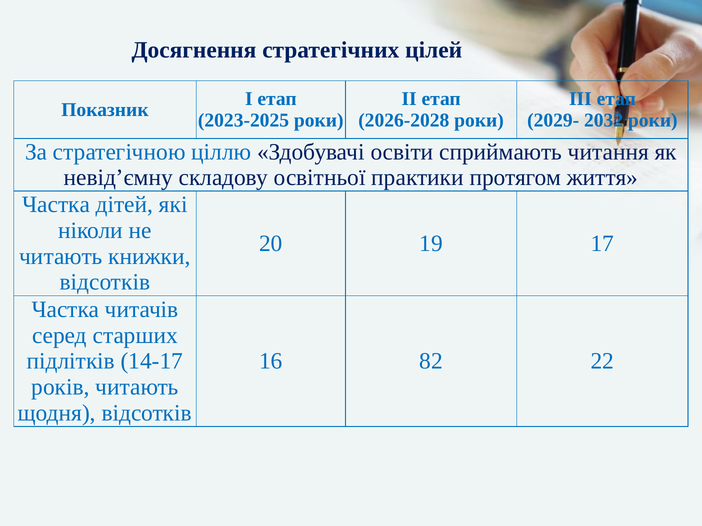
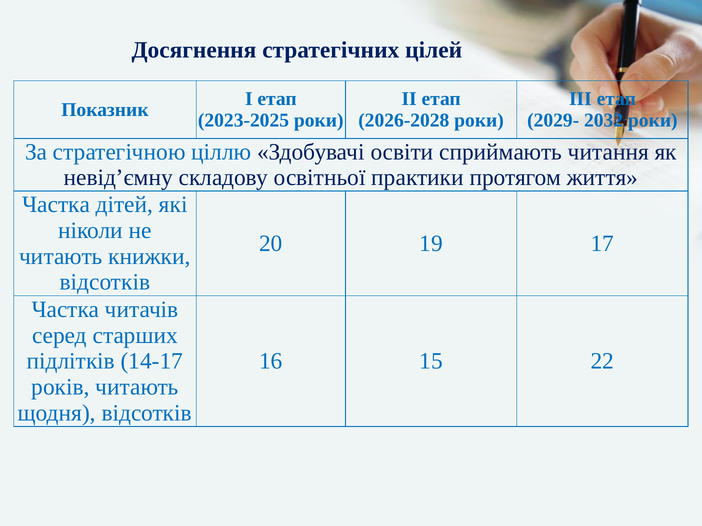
82: 82 -> 15
